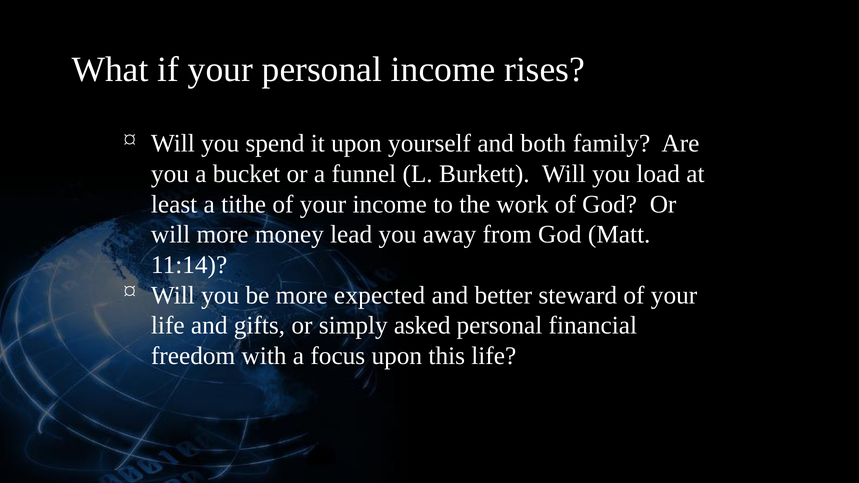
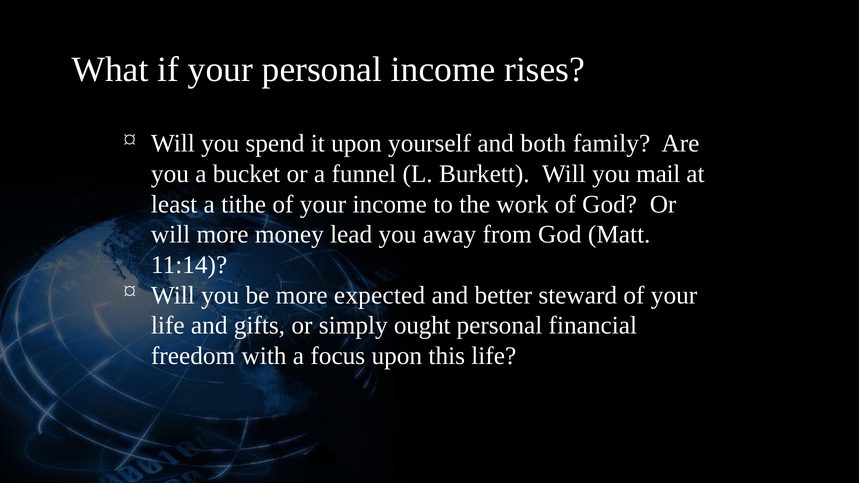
load: load -> mail
asked: asked -> ought
